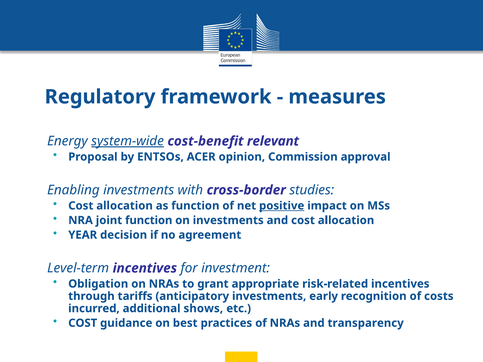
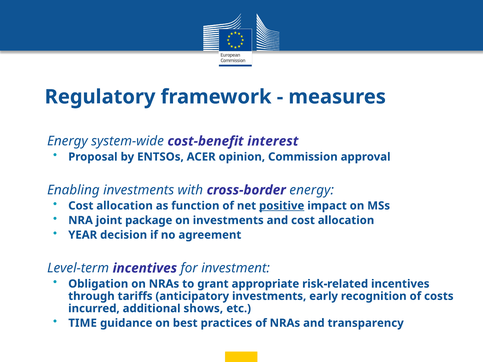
system-wide underline: present -> none
relevant: relevant -> interest
cross-border studies: studies -> energy
joint function: function -> package
COST at (83, 323): COST -> TIME
